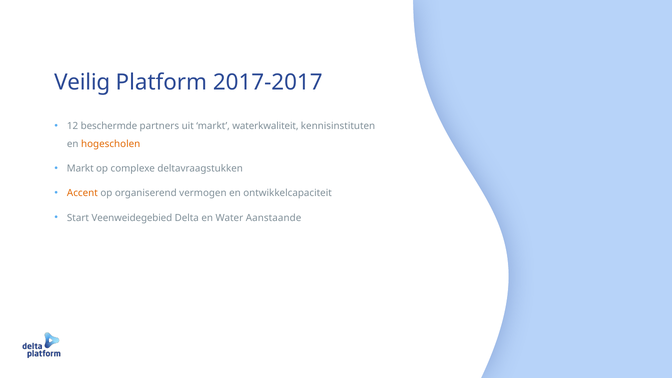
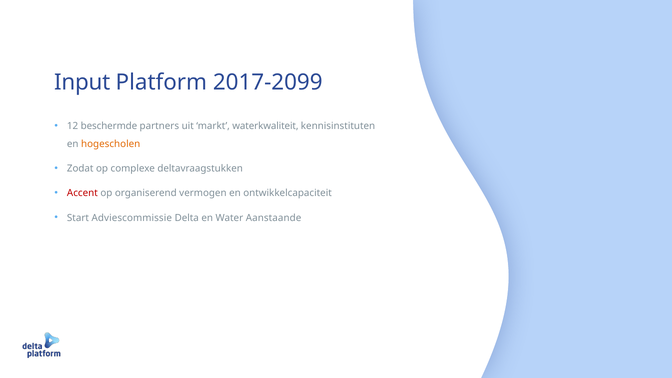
Veilig: Veilig -> Input
2017-2017: 2017-2017 -> 2017-2099
Markt at (80, 168): Markt -> Zodat
Accent colour: orange -> red
Veenweidegebied: Veenweidegebied -> Adviescommissie
